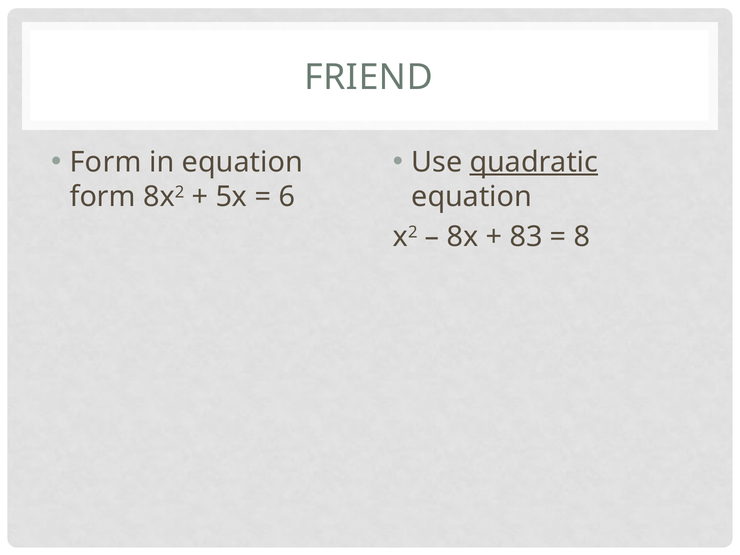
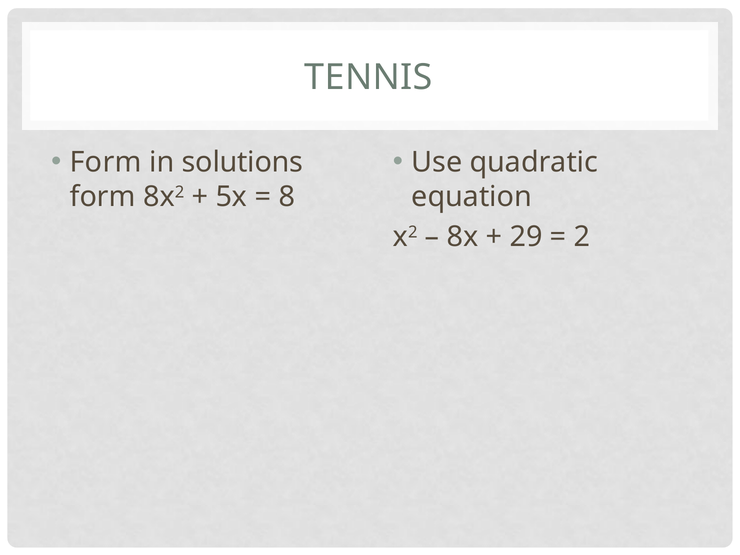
FRIEND: FRIEND -> TENNIS
in equation: equation -> solutions
quadratic underline: present -> none
6: 6 -> 8
83: 83 -> 29
8: 8 -> 2
